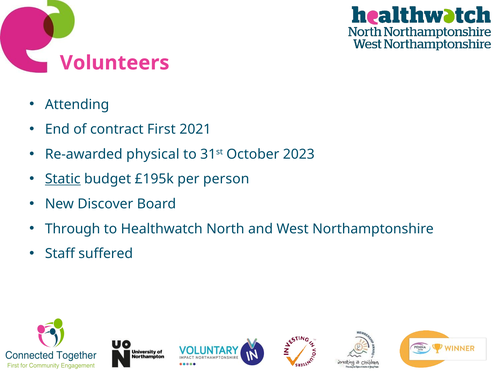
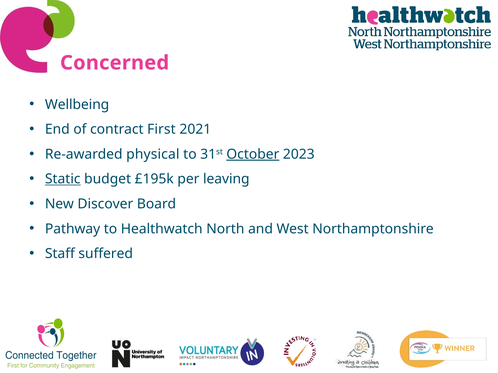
Volunteers: Volunteers -> Concerned
Attending: Attending -> Wellbeing
October underline: none -> present
person: person -> leaving
Through: Through -> Pathway
